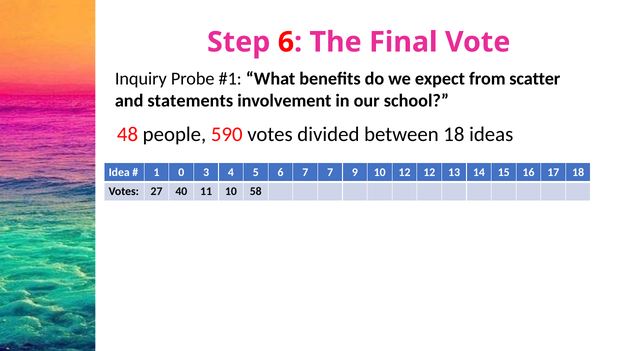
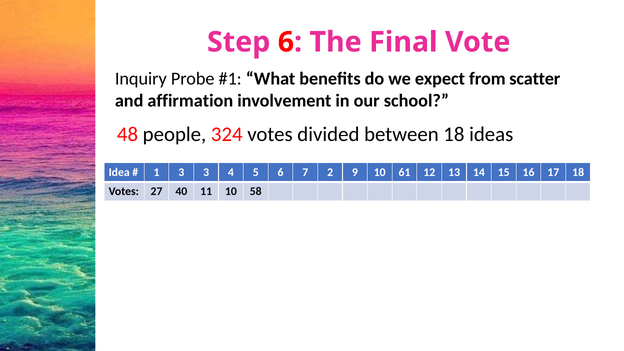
statements: statements -> affirmation
590: 590 -> 324
1 0: 0 -> 3
7 7: 7 -> 2
10 12: 12 -> 61
